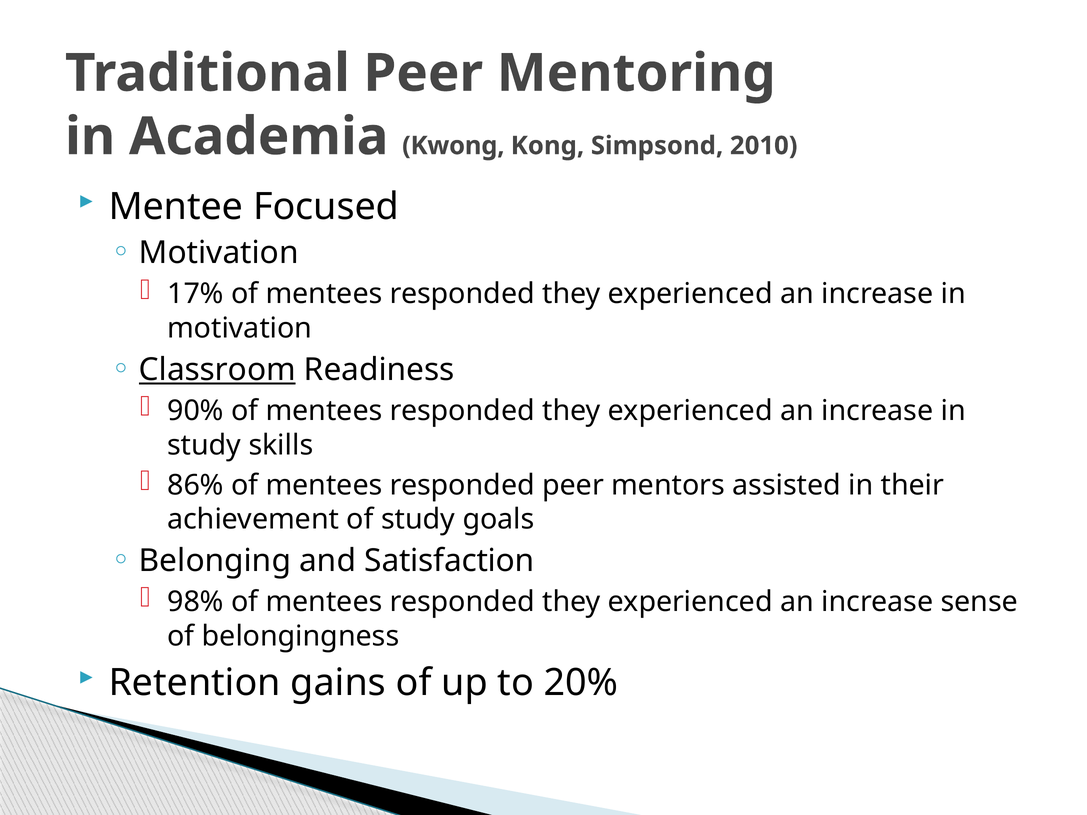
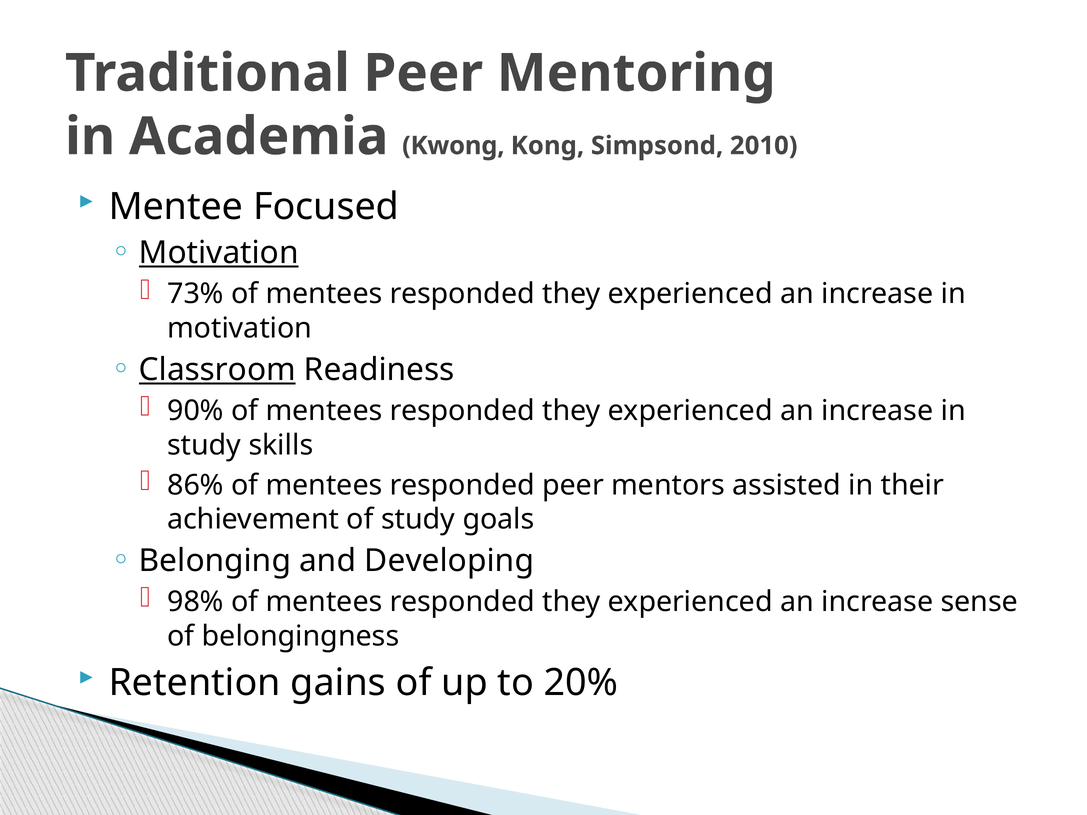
Motivation at (219, 253) underline: none -> present
17%: 17% -> 73%
Satisfaction: Satisfaction -> Developing
